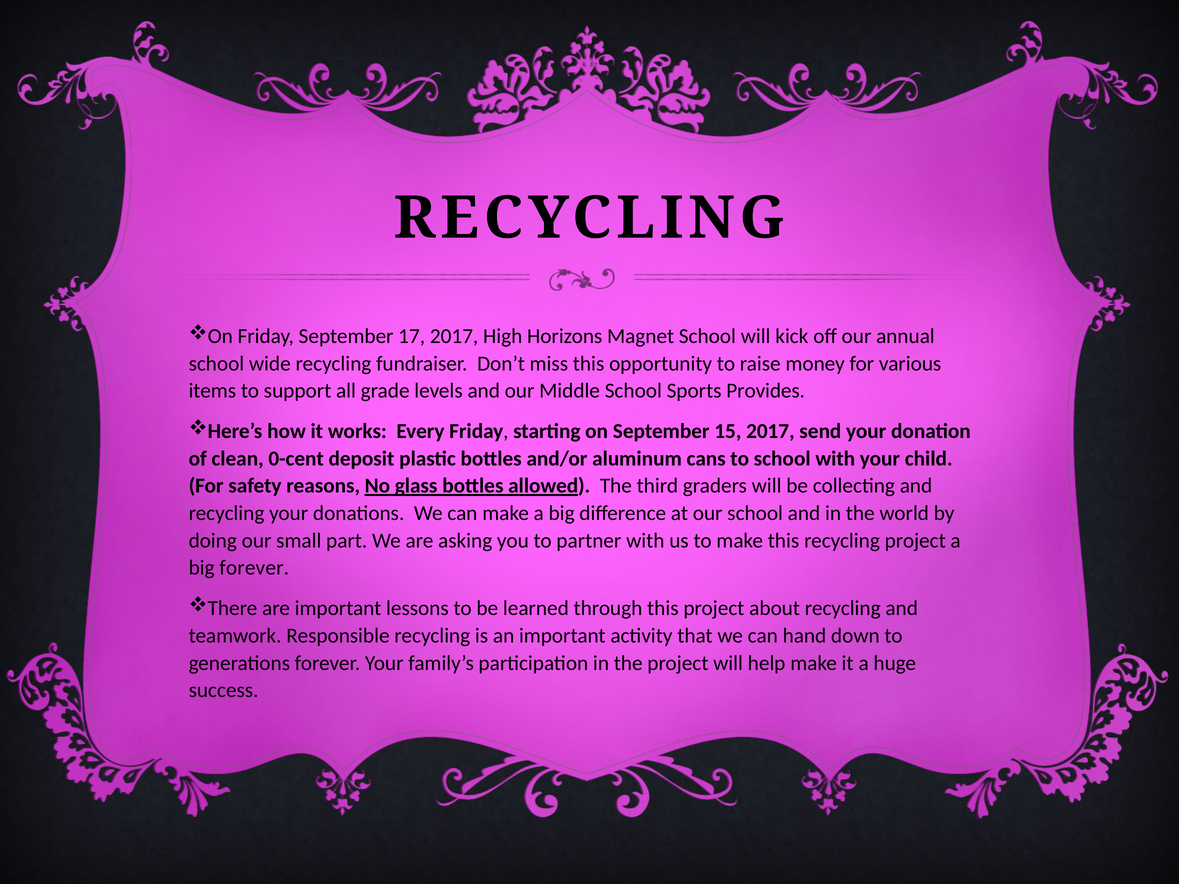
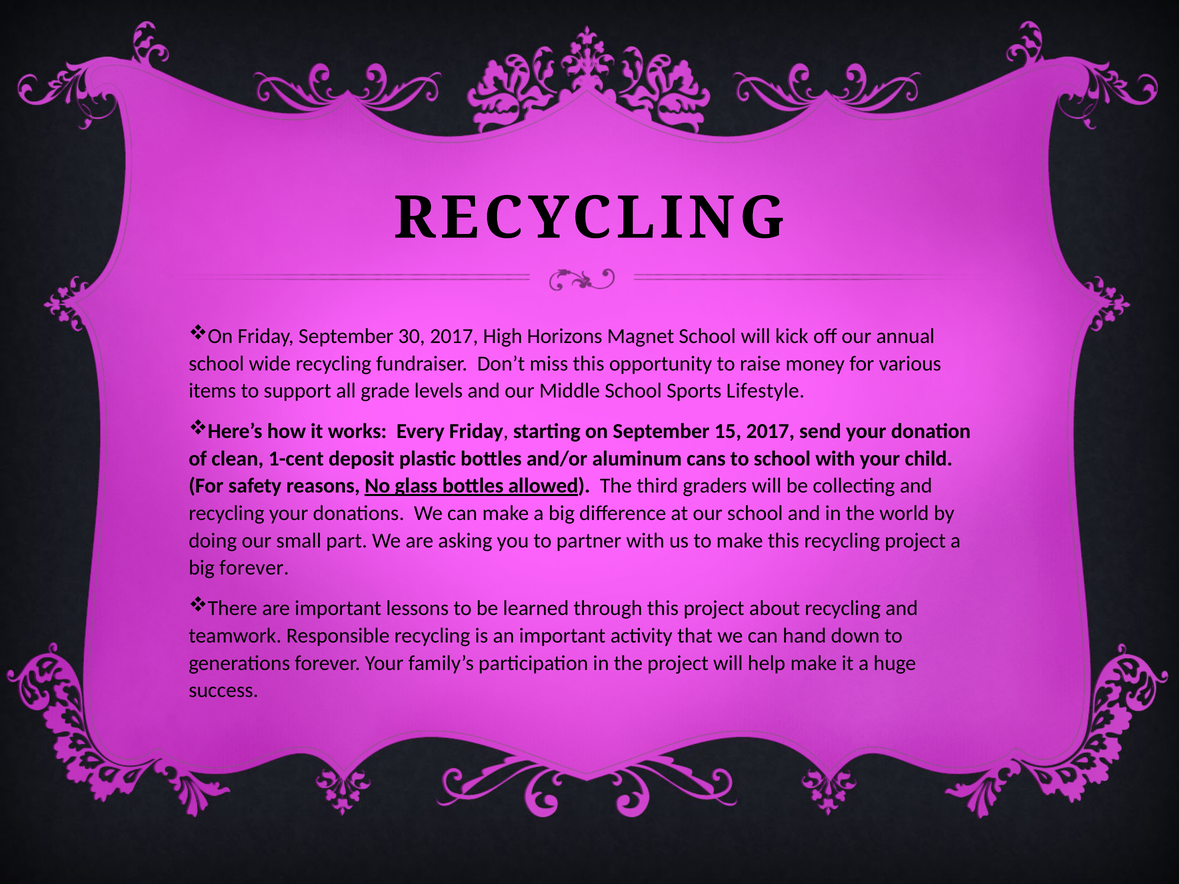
17: 17 -> 30
Provides: Provides -> Lifestyle
0-cent: 0-cent -> 1-cent
